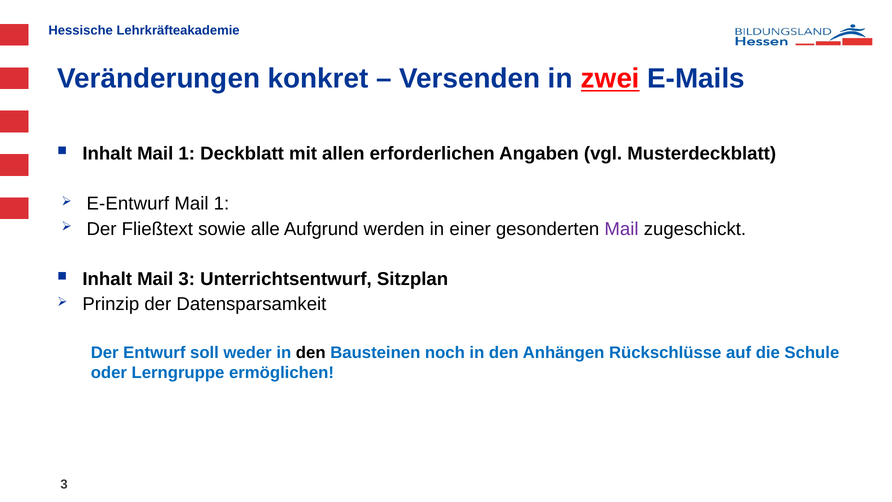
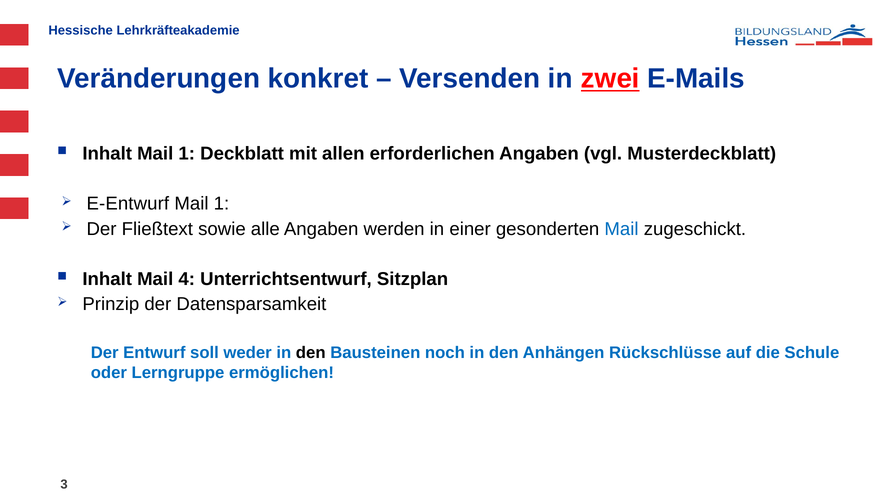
alle Aufgrund: Aufgrund -> Angaben
Mail at (622, 229) colour: purple -> blue
Mail 3: 3 -> 4
